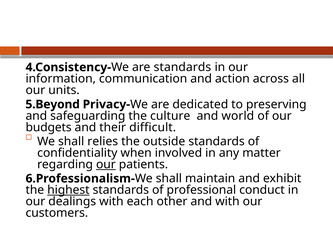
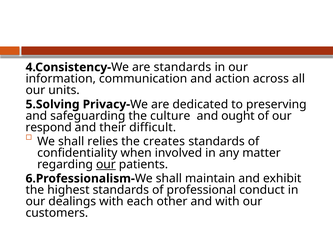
5.Beyond: 5.Beyond -> 5.Solving
world: world -> ought
budgets: budgets -> respond
outside: outside -> creates
highest underline: present -> none
